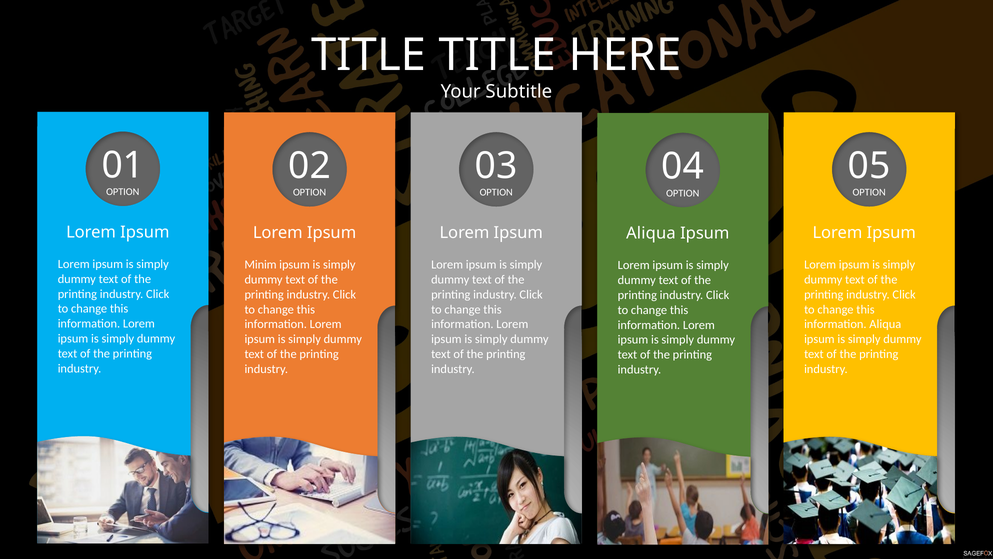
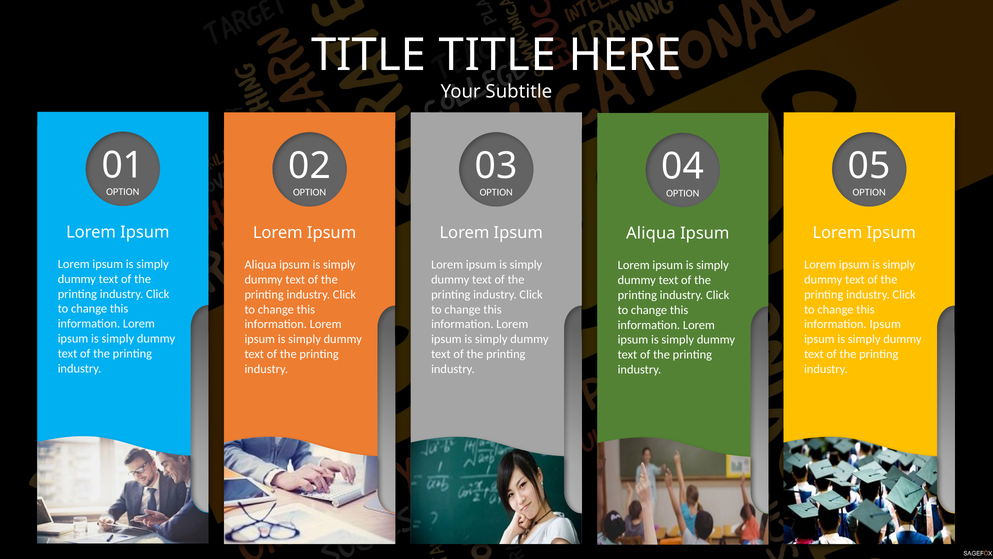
Minim at (261, 265): Minim -> Aliqua
information Aliqua: Aliqua -> Ipsum
